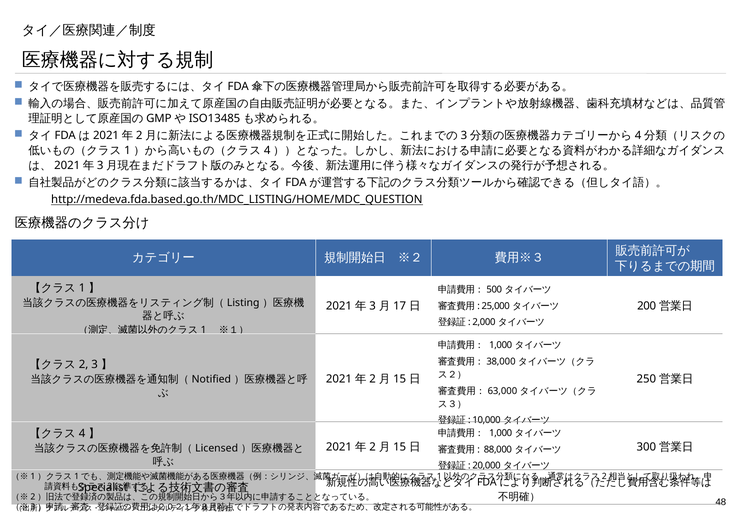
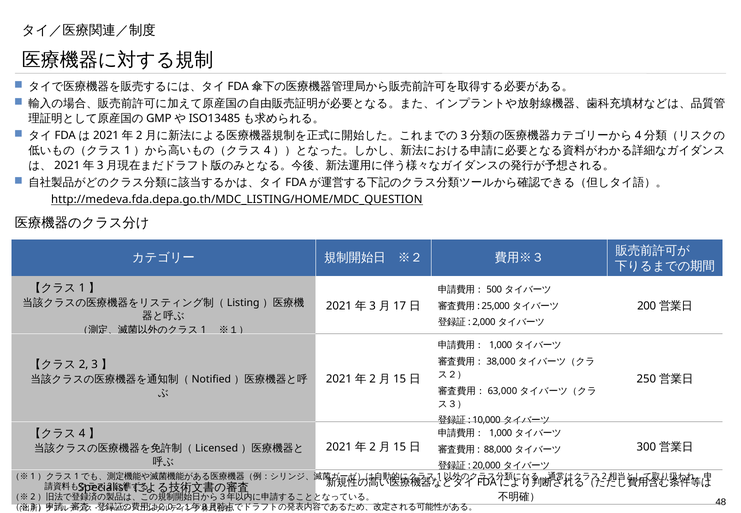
http://medeva.fda.based.go.th/MDC_LISTING/HOME/MDC_QUESTION: http://medeva.fda.based.go.th/MDC_LISTING/HOME/MDC_QUESTION -> http://medeva.fda.depa.go.th/MDC_LISTING/HOME/MDC_QUESTION
